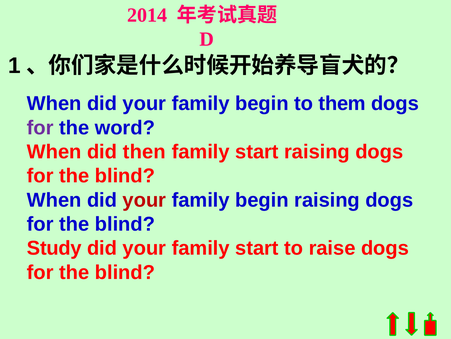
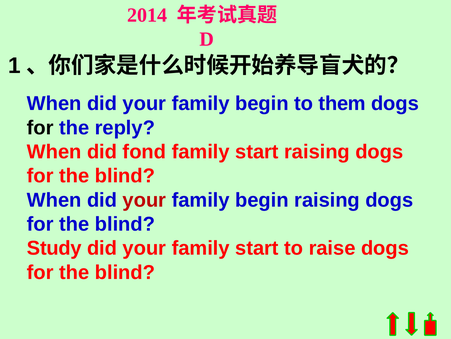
for at (40, 127) colour: purple -> black
word: word -> reply
then: then -> fond
